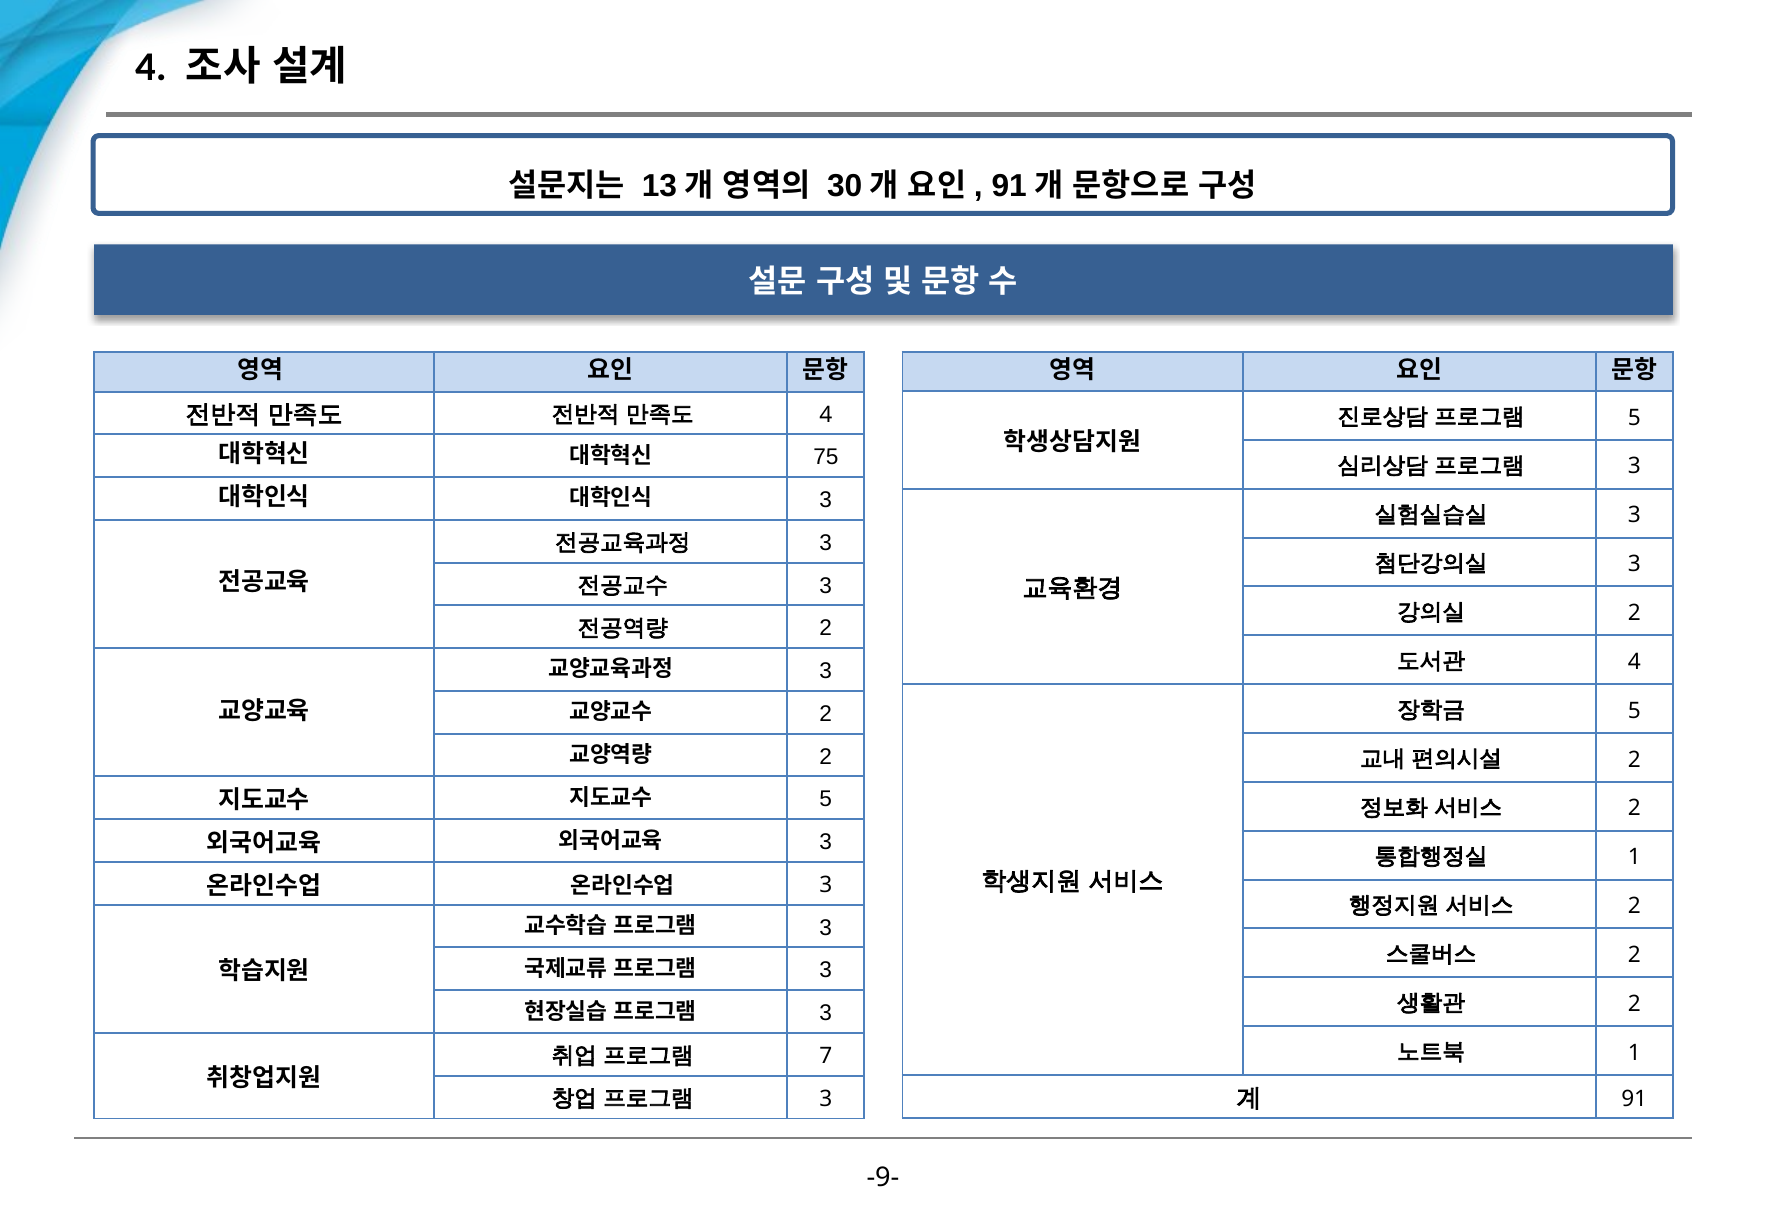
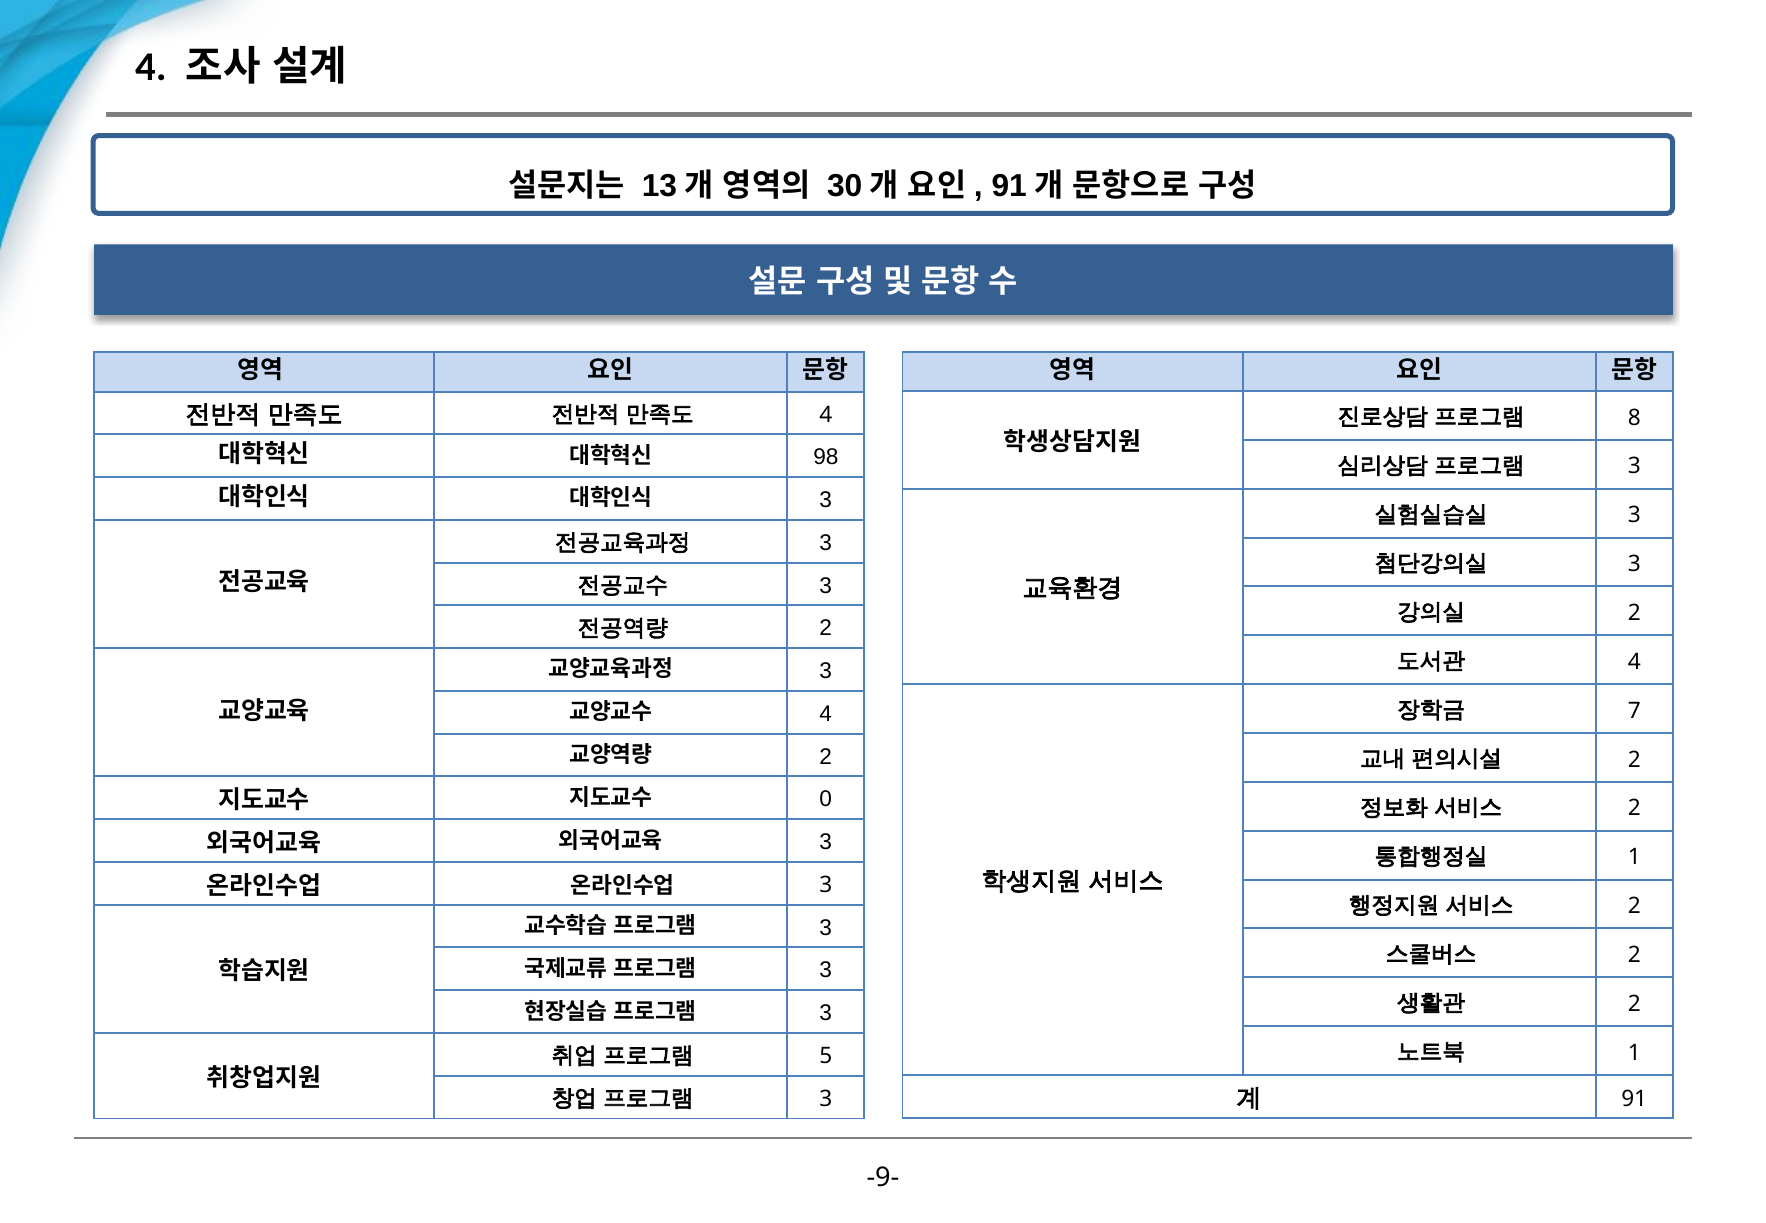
5 at (1634, 418): 5 -> 8
75: 75 -> 98
5 at (1634, 711): 5 -> 7
2 at (826, 714): 2 -> 4
5 at (826, 799): 5 -> 0
7: 7 -> 5
